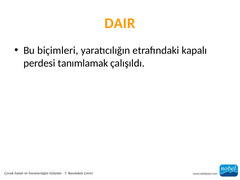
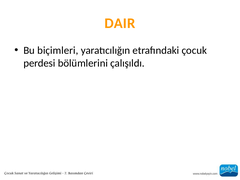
kapalı: kapalı -> çocuk
tanımlamak: tanımlamak -> bölümlerini
